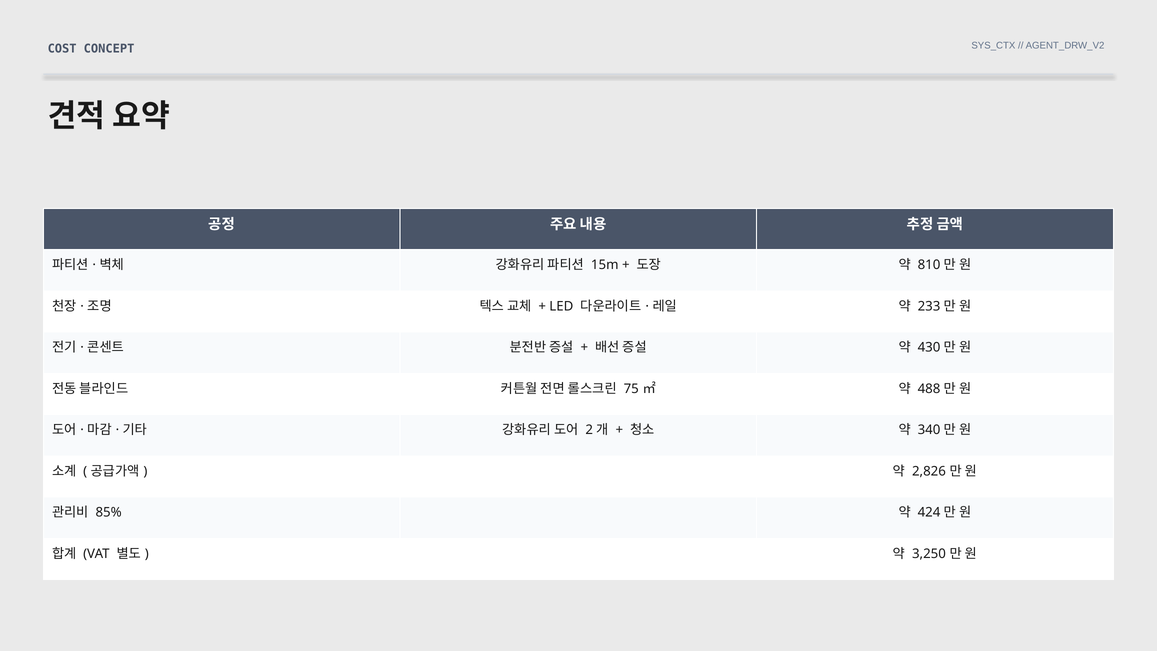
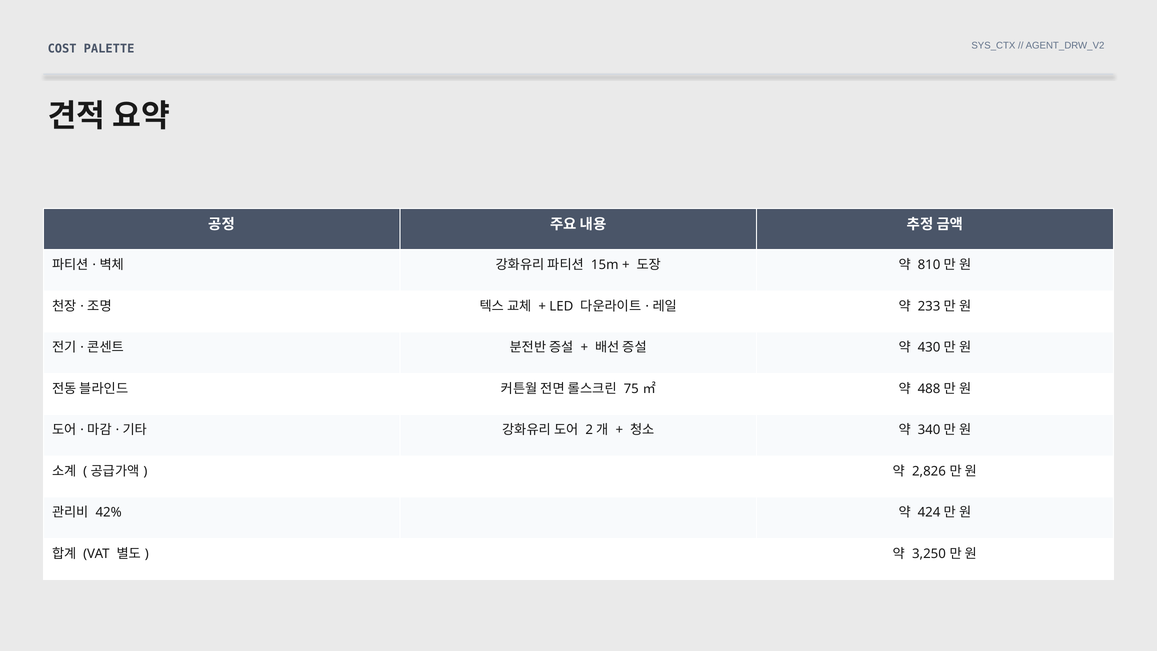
CONCEPT: CONCEPT -> PALETTE
85%: 85% -> 42%
